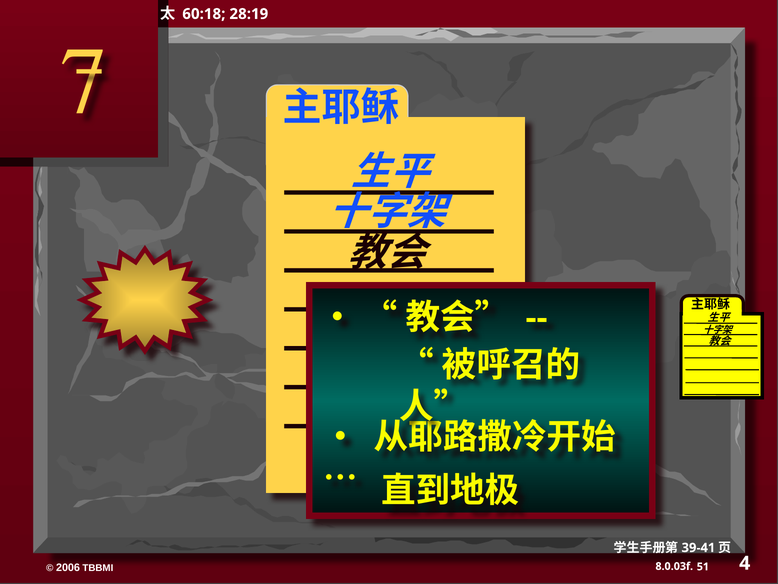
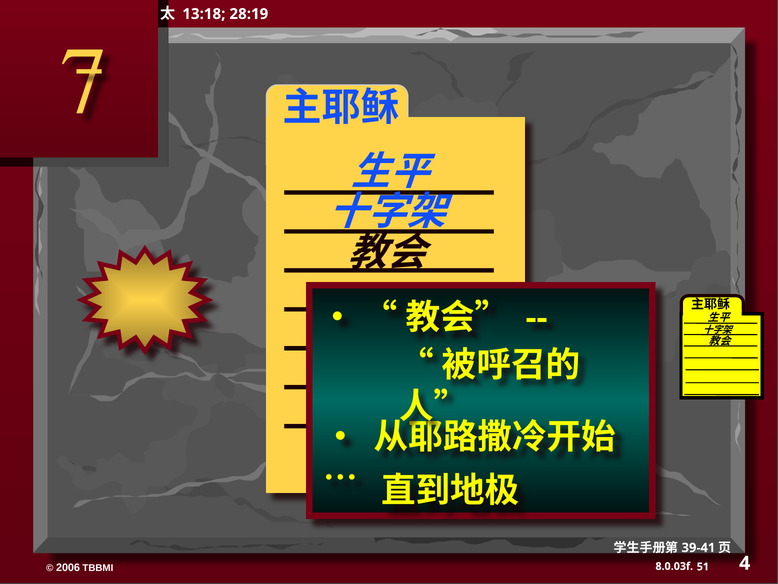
60:18: 60:18 -> 13:18
